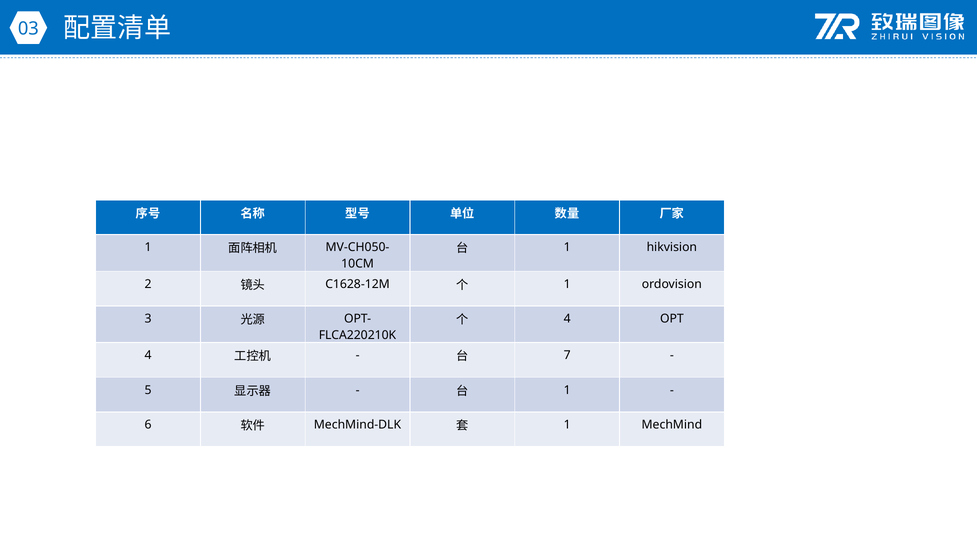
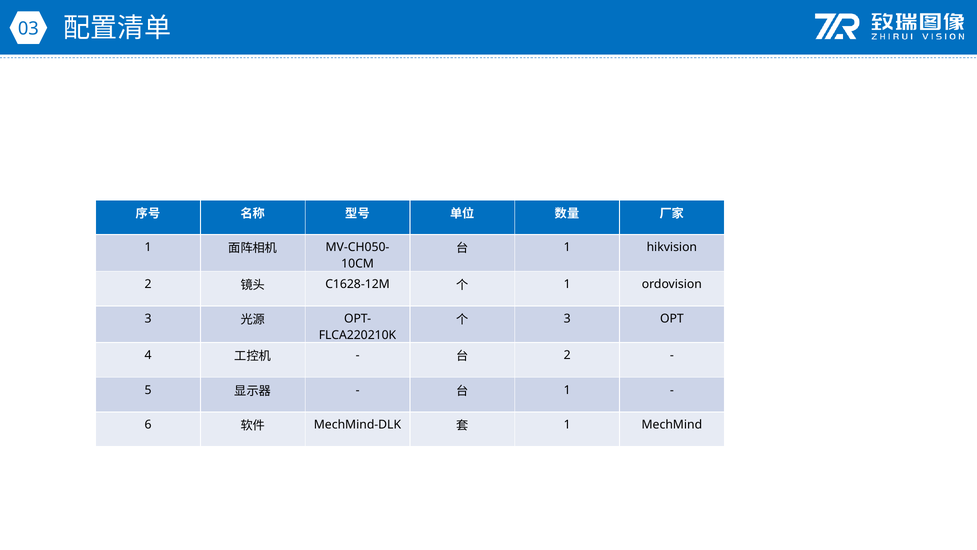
4 at (567, 318): 4 -> 3
7 at (567, 355): 7 -> 2
